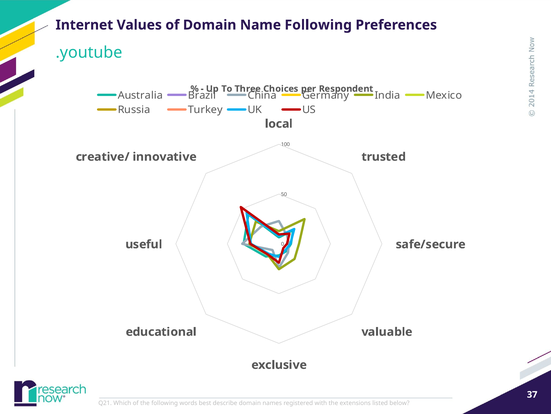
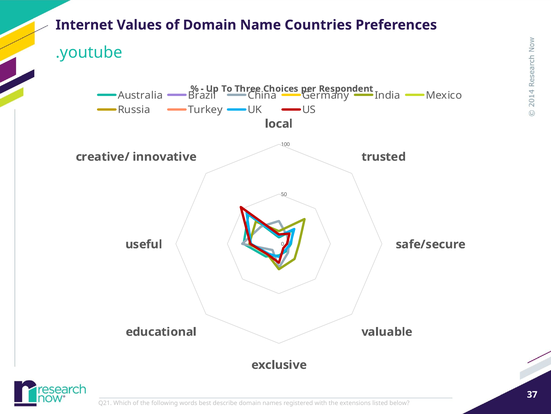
Name Following: Following -> Countries
